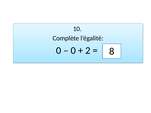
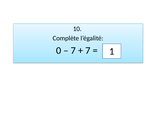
0 at (73, 51): 0 -> 7
2 at (88, 51): 2 -> 7
8: 8 -> 1
